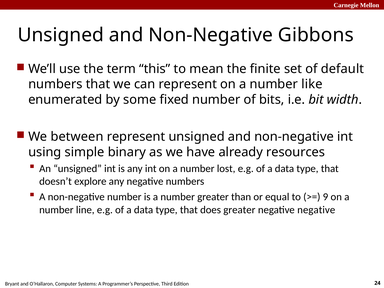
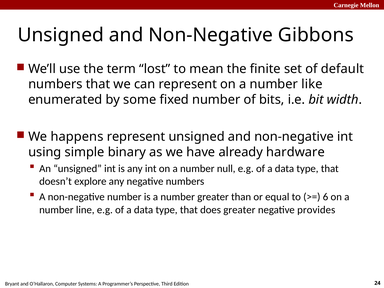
this: this -> lost
between: between -> happens
resources: resources -> hardware
lost: lost -> null
9: 9 -> 6
negative negative: negative -> provides
